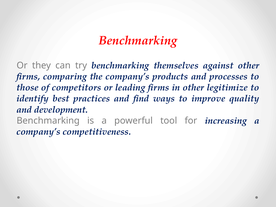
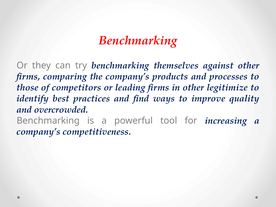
development: development -> overcrowded
